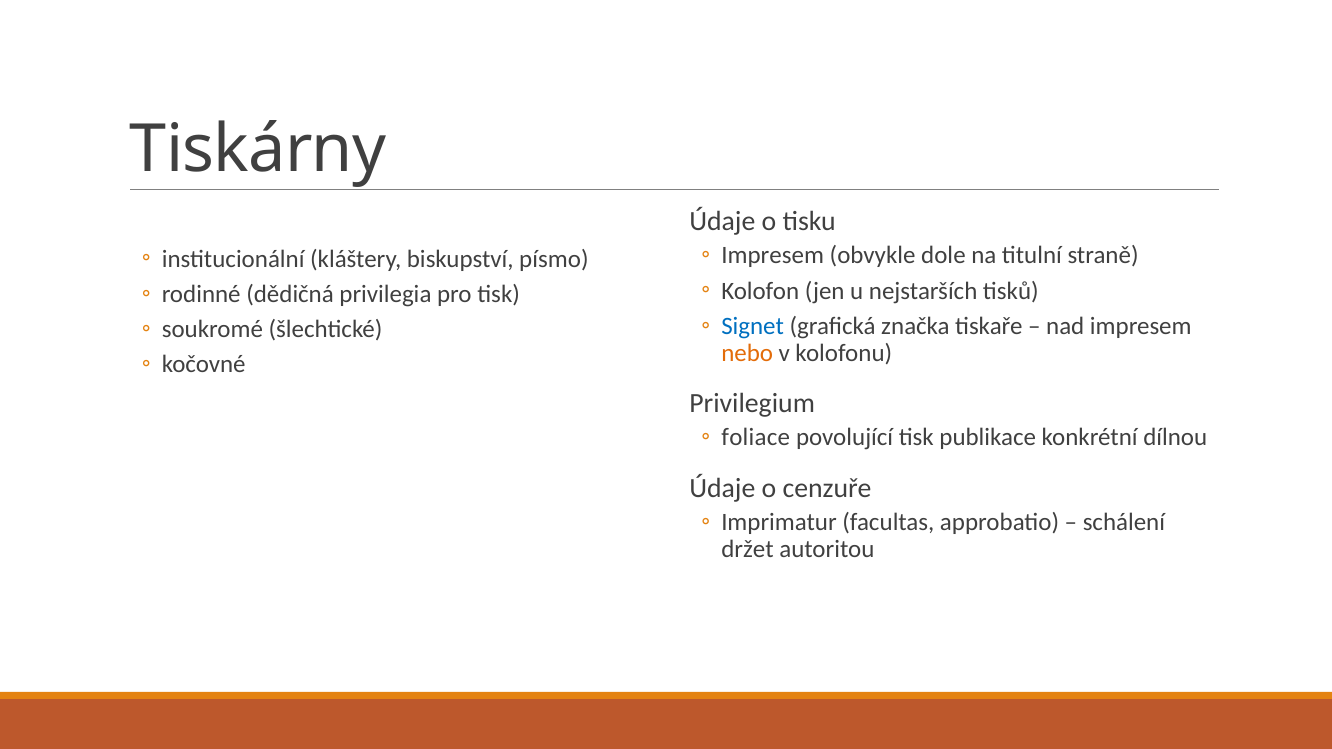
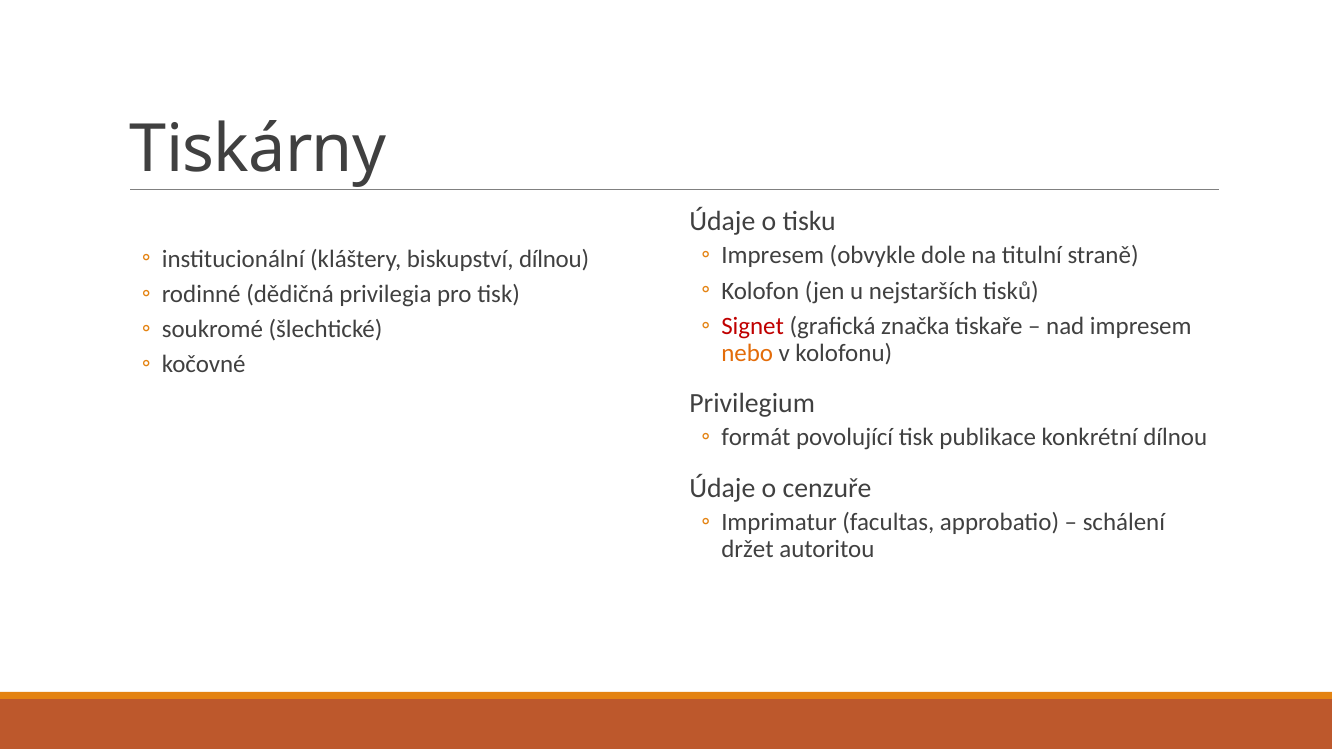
biskupství písmo: písmo -> dílnou
Signet colour: blue -> red
foliace: foliace -> formát
